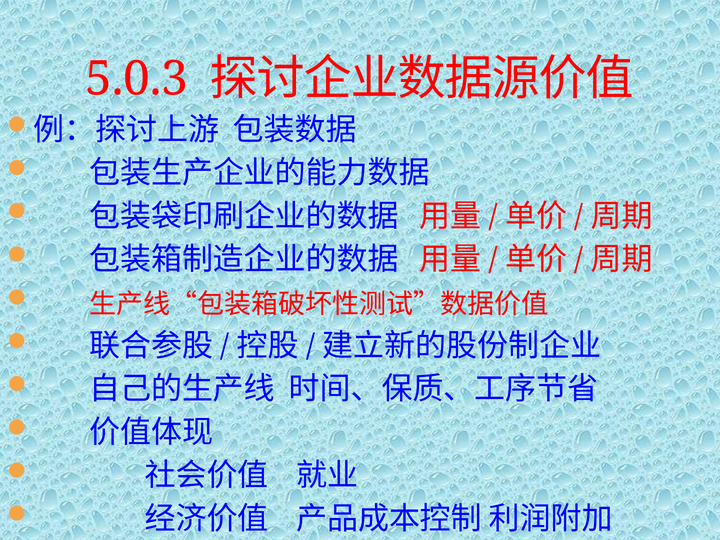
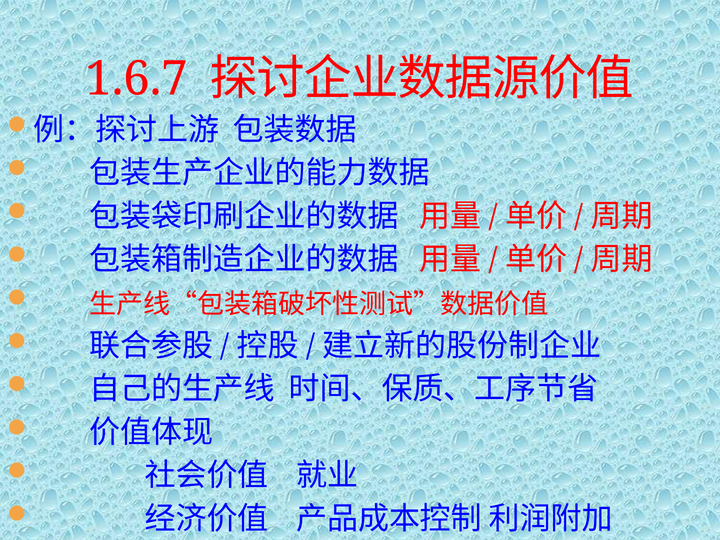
5.0.3: 5.0.3 -> 1.6.7
